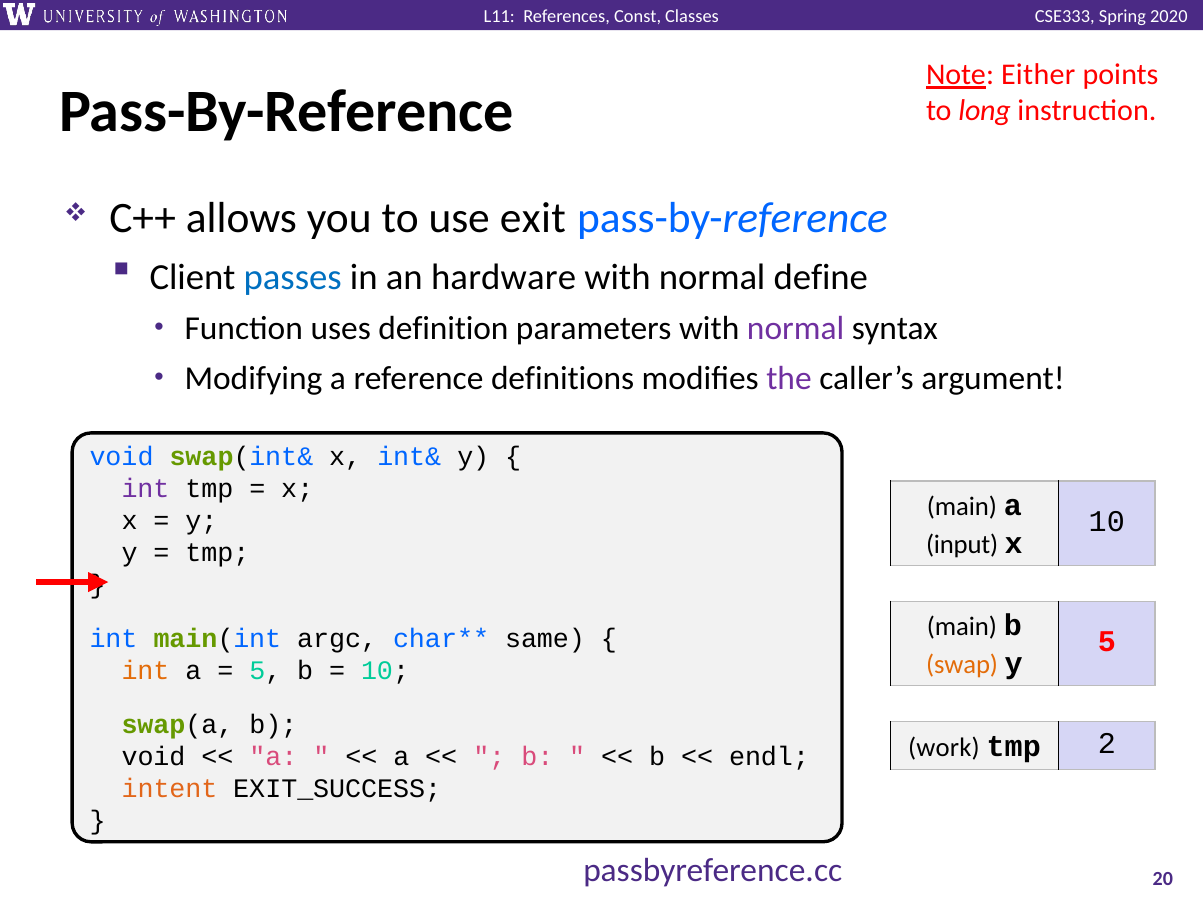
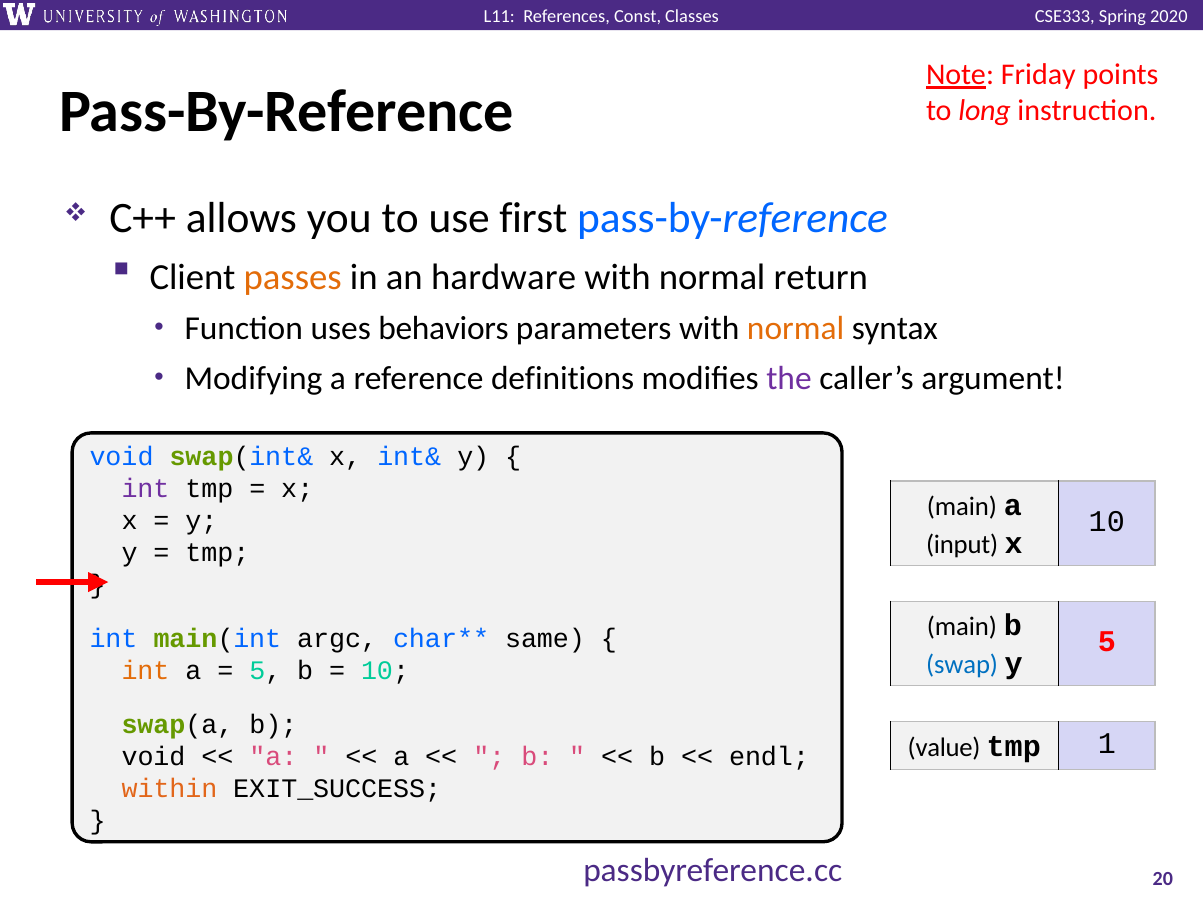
Either: Either -> Friday
exit: exit -> first
passes colour: blue -> orange
define: define -> return
definition: definition -> behaviors
normal at (796, 329) colour: purple -> orange
swap colour: orange -> blue
work: work -> value
2: 2 -> 1
intent: intent -> within
